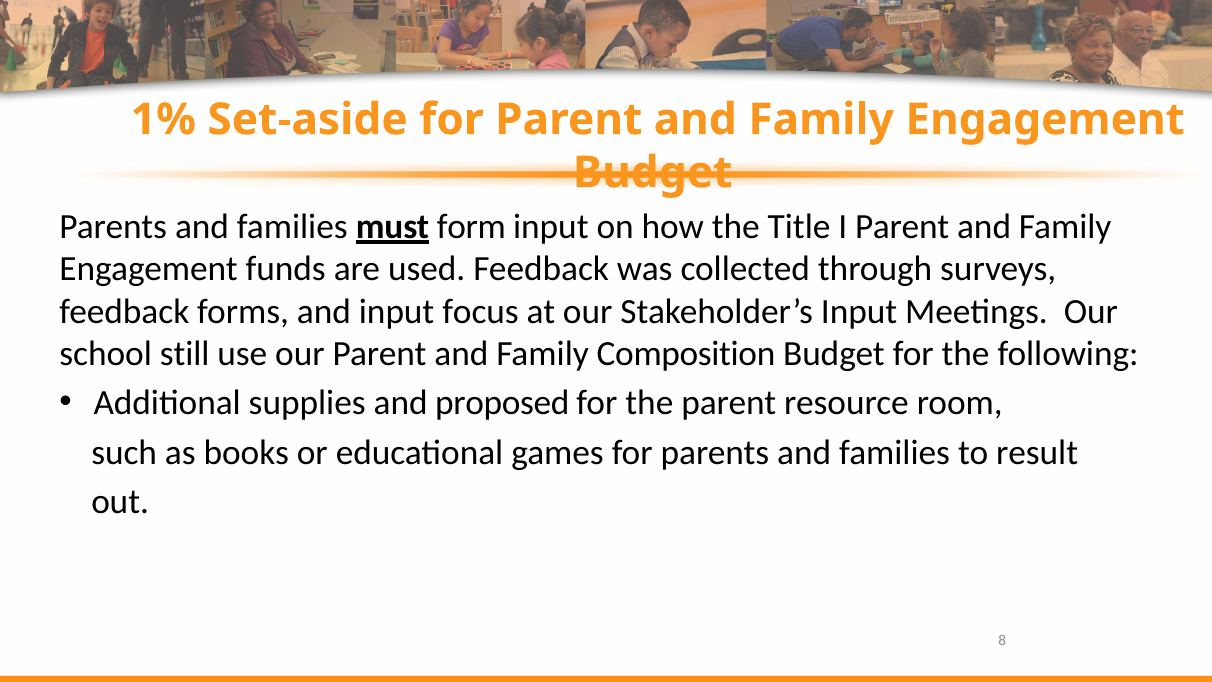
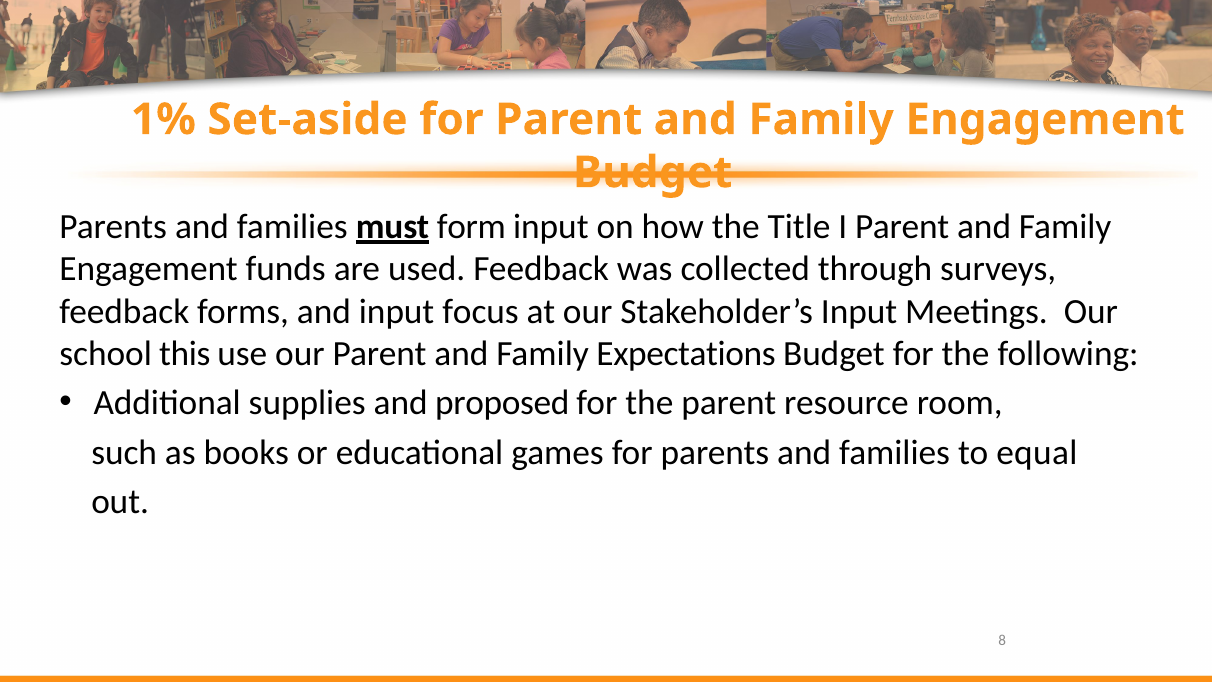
still: still -> this
Composition: Composition -> Expectations
result: result -> equal
